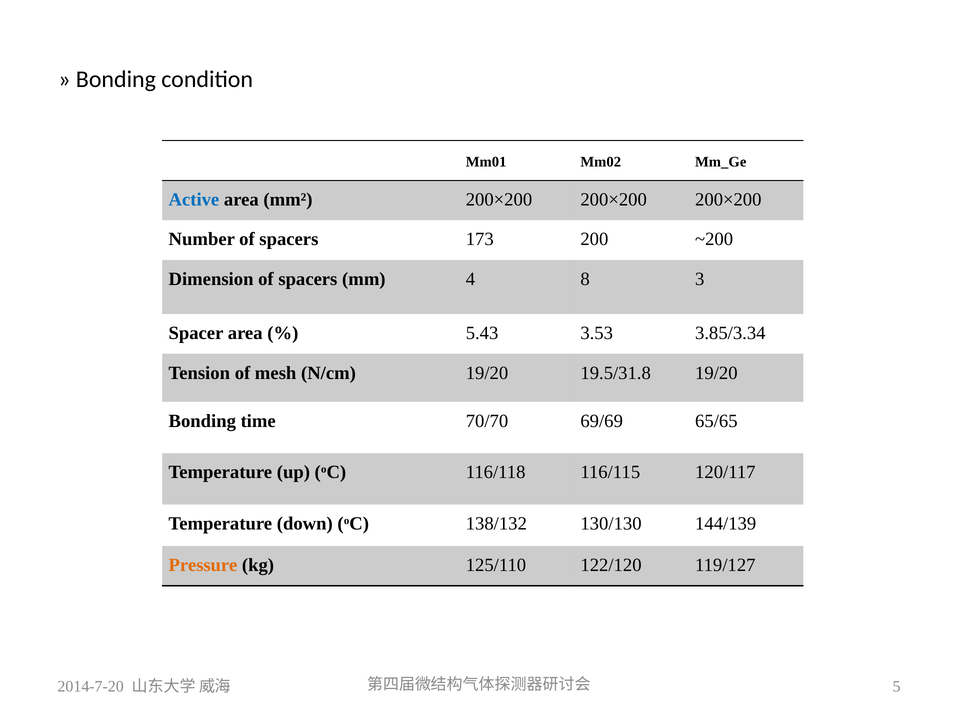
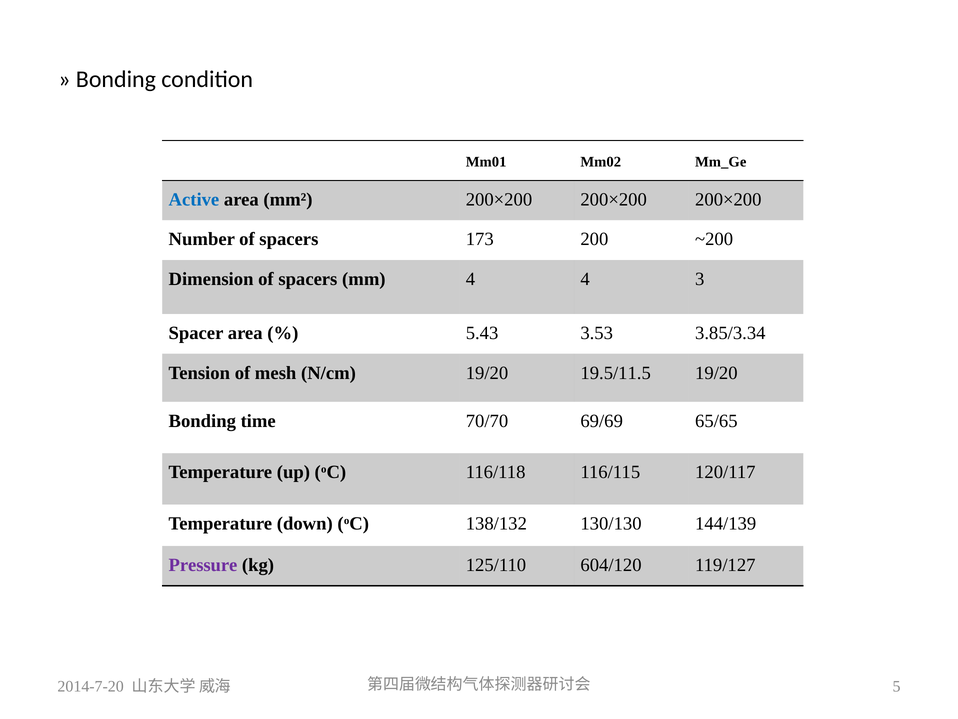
4 8: 8 -> 4
19.5/31.8: 19.5/31.8 -> 19.5/11.5
Pressure colour: orange -> purple
122/120: 122/120 -> 604/120
